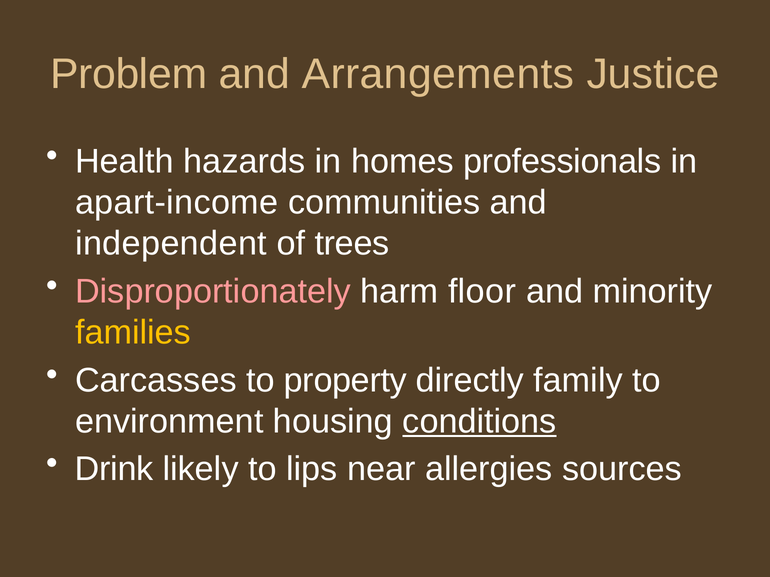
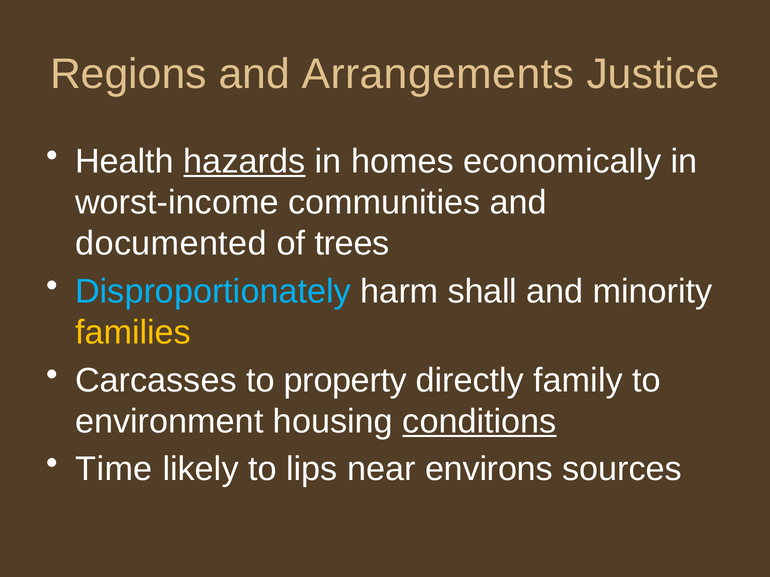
Problem: Problem -> Regions
hazards underline: none -> present
professionals: professionals -> economically
apart-income: apart-income -> worst-income
independent: independent -> documented
Disproportionately colour: pink -> light blue
floor: floor -> shall
Drink: Drink -> Time
allergies: allergies -> environs
